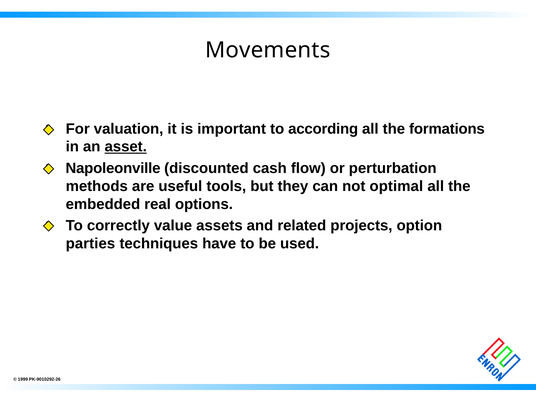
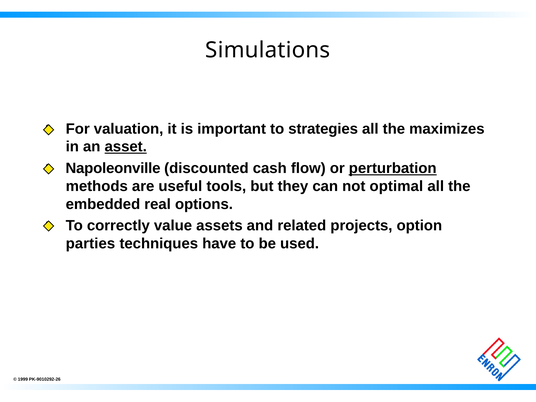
Movements: Movements -> Simulations
according: according -> strategies
formations: formations -> maximizes
perturbation underline: none -> present
